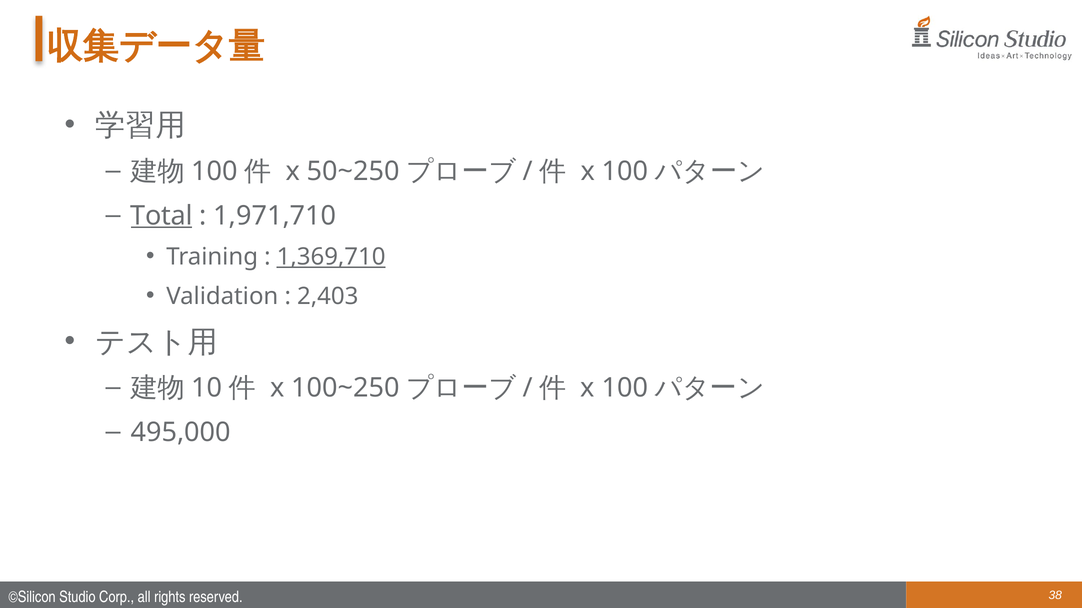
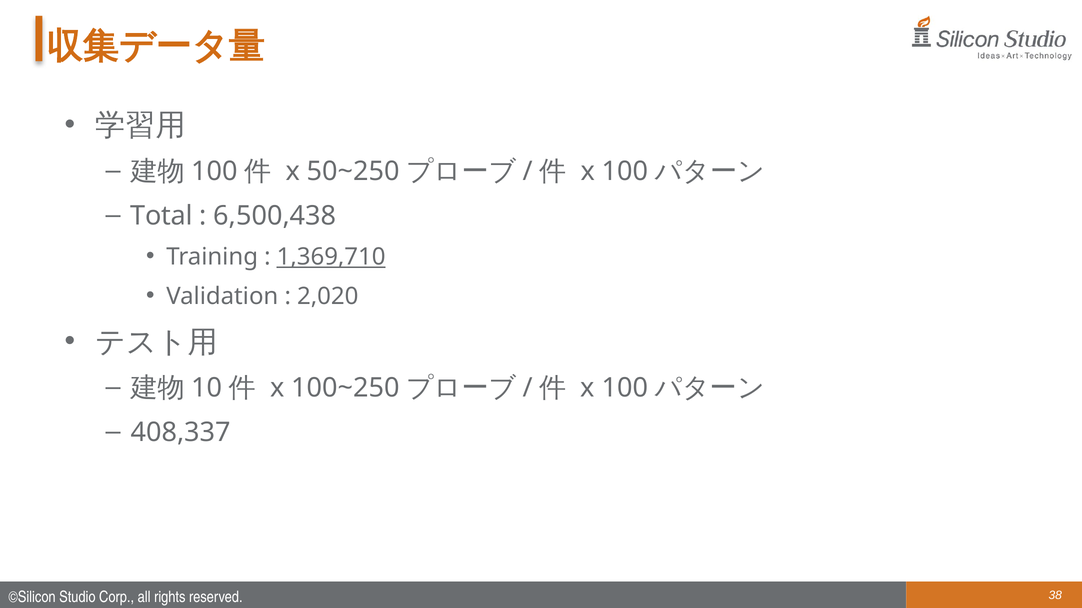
Total underline: present -> none
1,971,710: 1,971,710 -> 6,500,438
2,403: 2,403 -> 2,020
495,000: 495,000 -> 408,337
